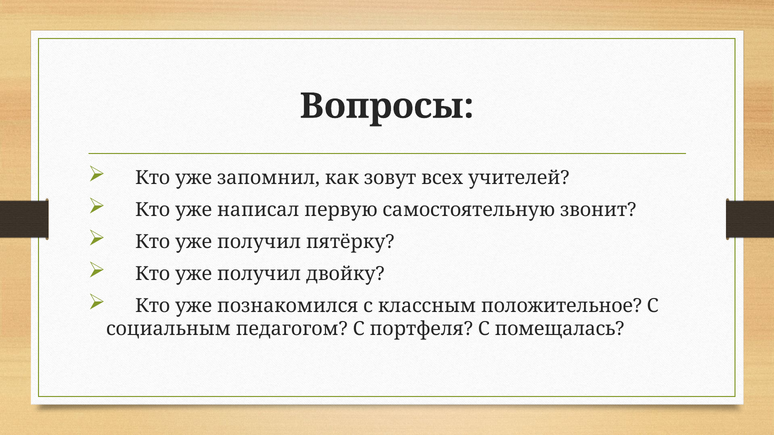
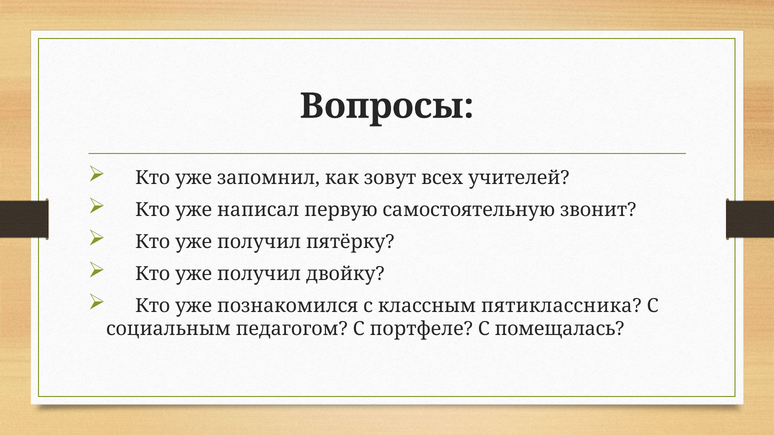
положительное: положительное -> пятиклассника
портфеля: портфеля -> портфеле
